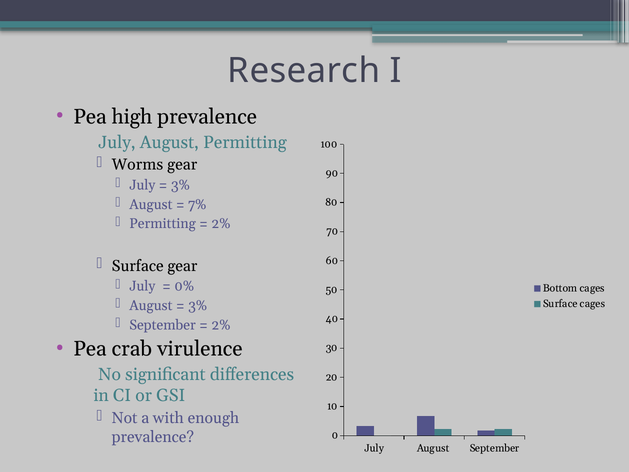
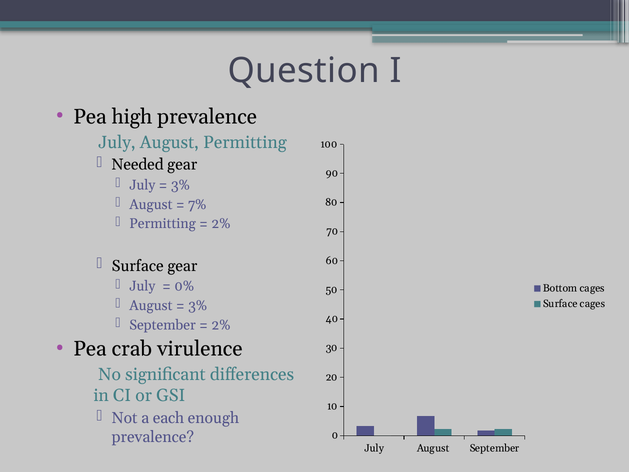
Research: Research -> Question
Worms: Worms -> Needed
with: with -> each
